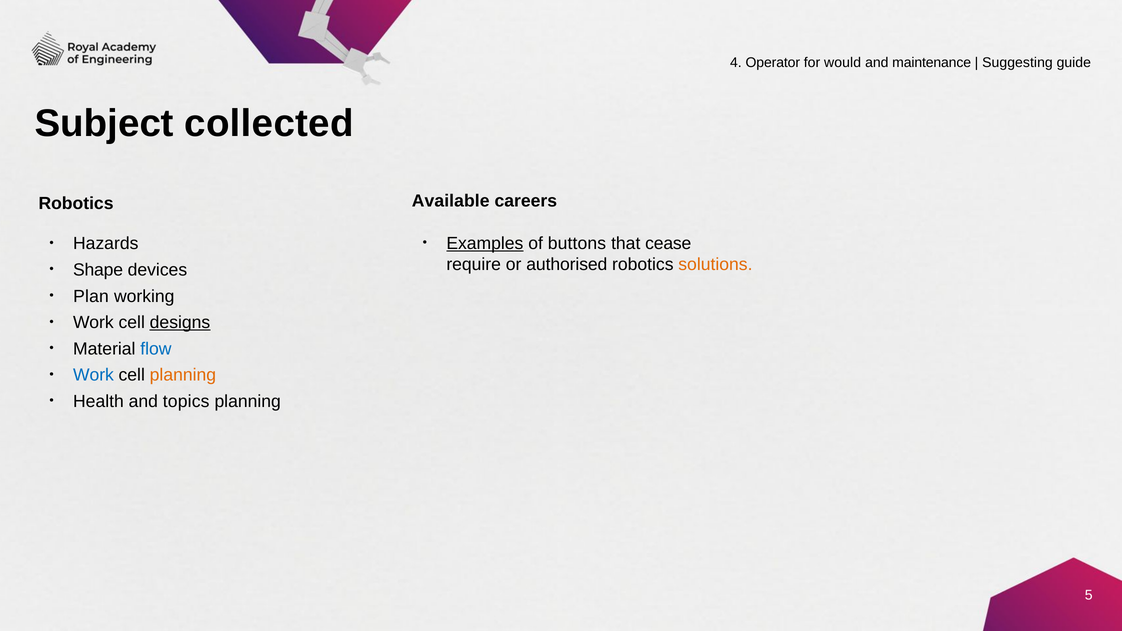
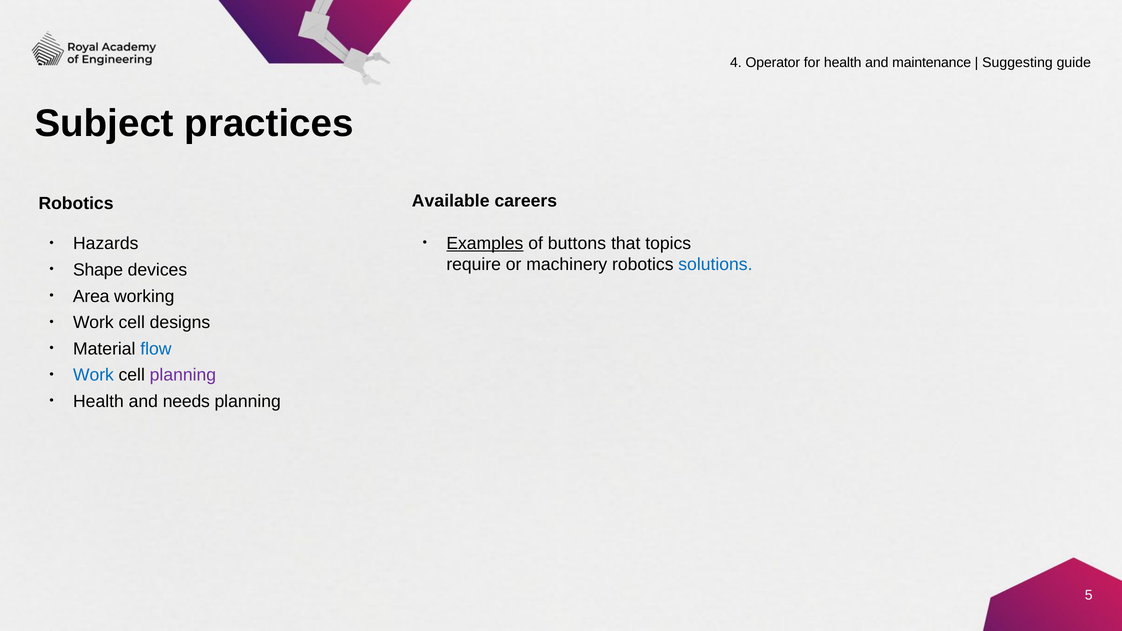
for would: would -> health
collected: collected -> practices
cease: cease -> topics
authorised: authorised -> machinery
solutions colour: orange -> blue
Plan: Plan -> Area
designs underline: present -> none
planning at (183, 375) colour: orange -> purple
topics: topics -> needs
